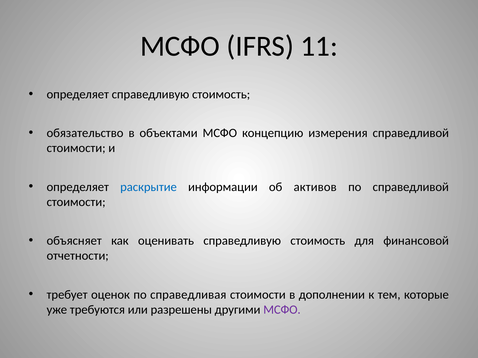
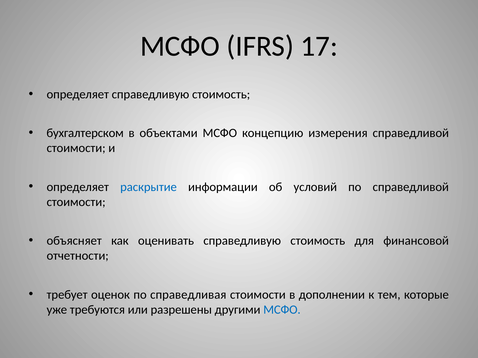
11: 11 -> 17
обязательство: обязательство -> бухгалтерском
активов: активов -> условий
МСФО at (282, 310) colour: purple -> blue
